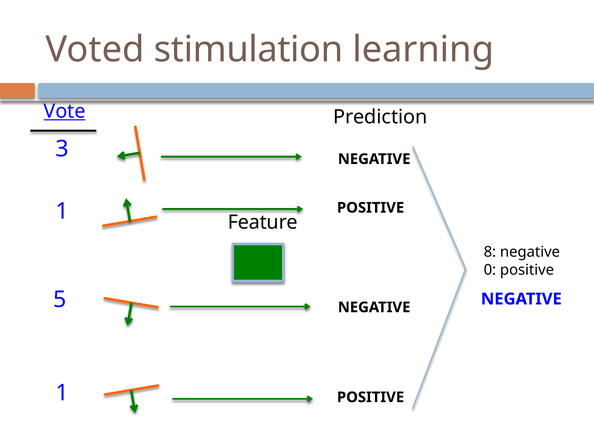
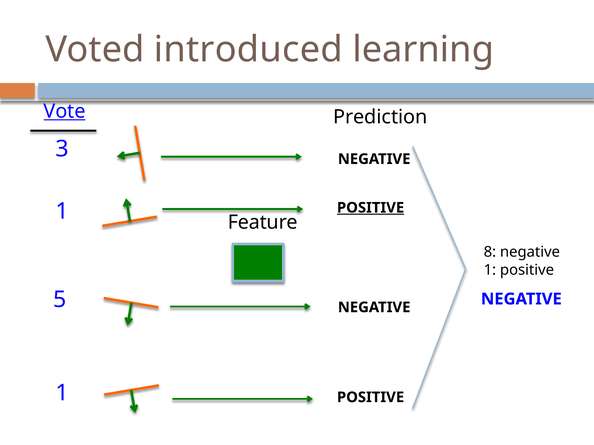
stimulation: stimulation -> introduced
POSITIVE at (371, 208) underline: none -> present
0 at (490, 270): 0 -> 1
